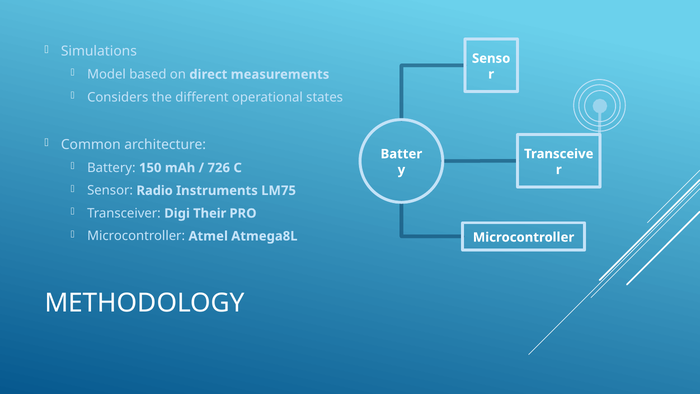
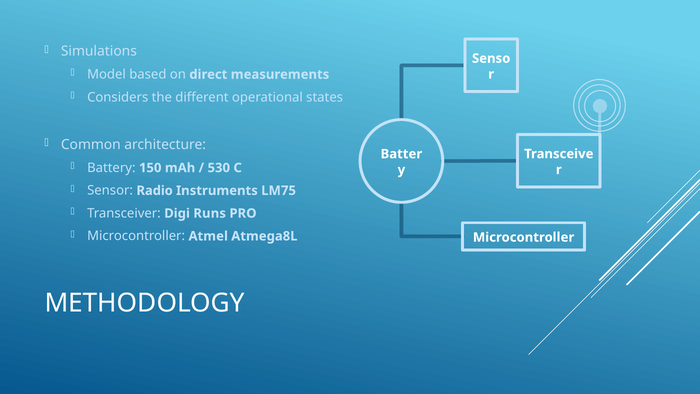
726: 726 -> 530
Their: Their -> Runs
